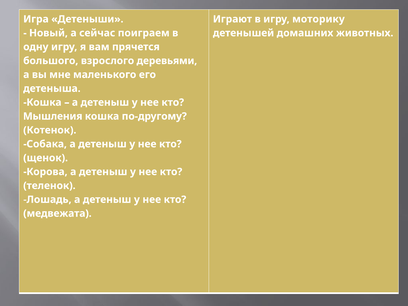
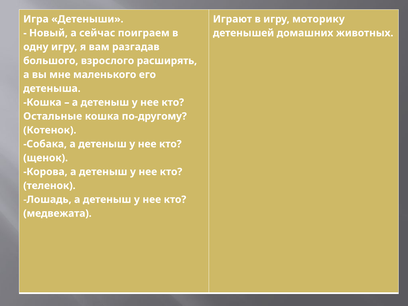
прячется: прячется -> разгадав
деревьями: деревьями -> расширять
Мышления: Мышления -> Остальные
